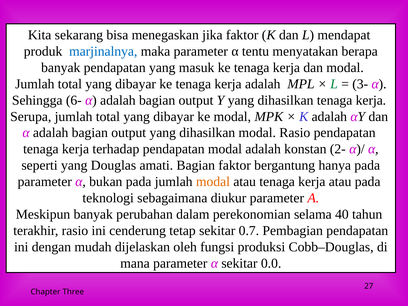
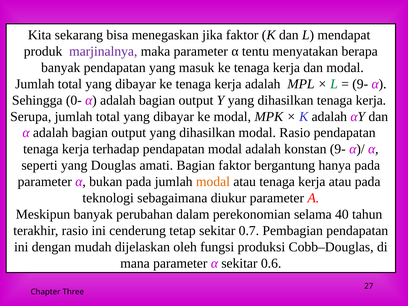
marjinalnya colour: blue -> purple
3- at (360, 84): 3- -> 9-
6-: 6- -> 0-
konstan 2-: 2- -> 9-
0.0: 0.0 -> 0.6
